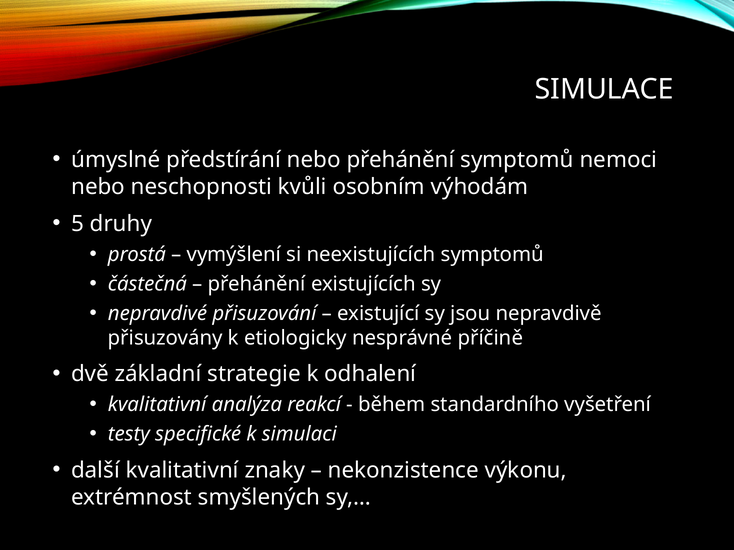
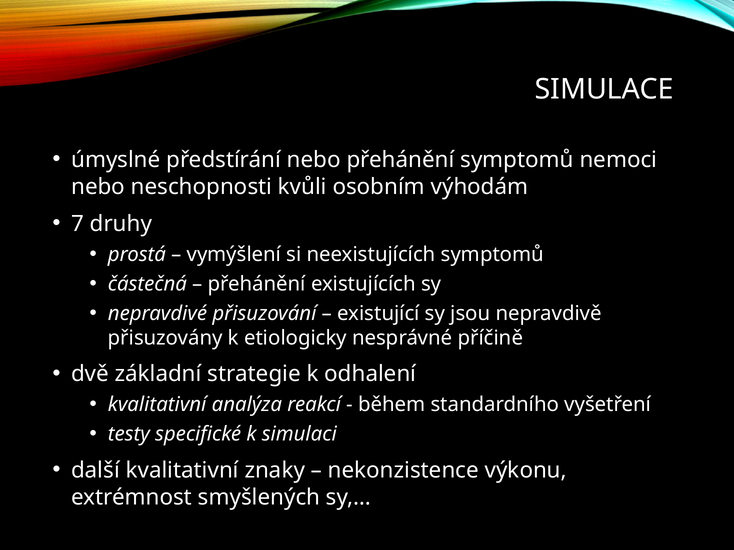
5: 5 -> 7
